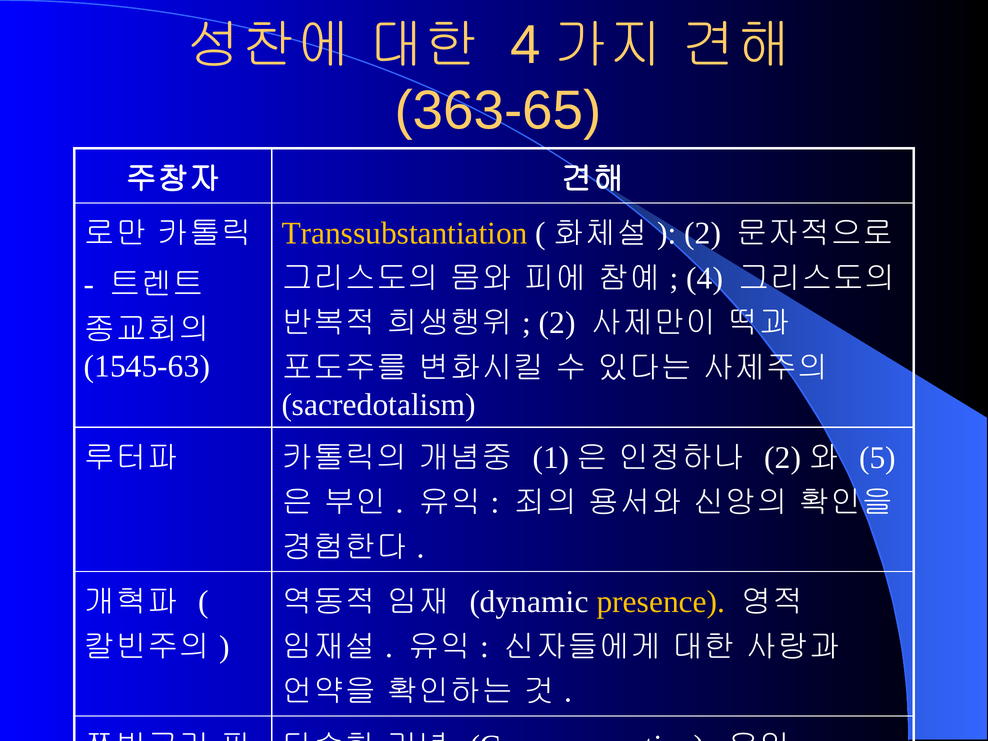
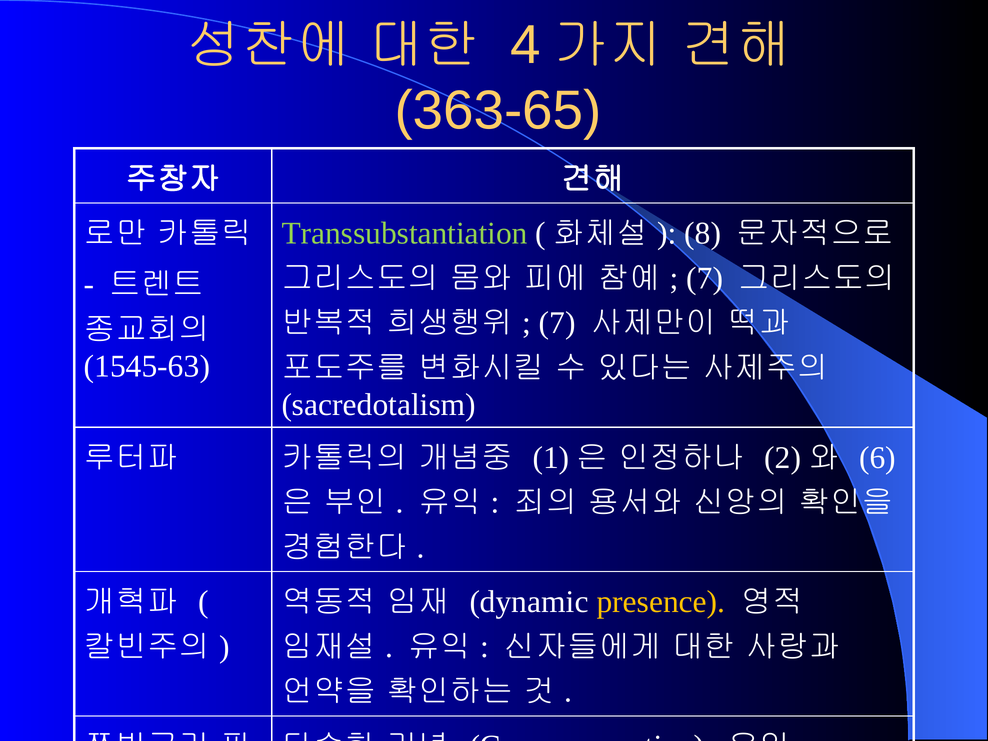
Transsubstantiation colour: yellow -> light green
2 at (703, 233): 2 -> 8
4 at (705, 278): 4 -> 7
2 at (557, 323): 2 -> 7
5: 5 -> 6
